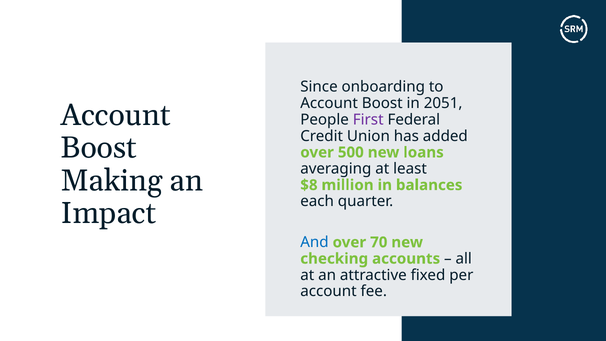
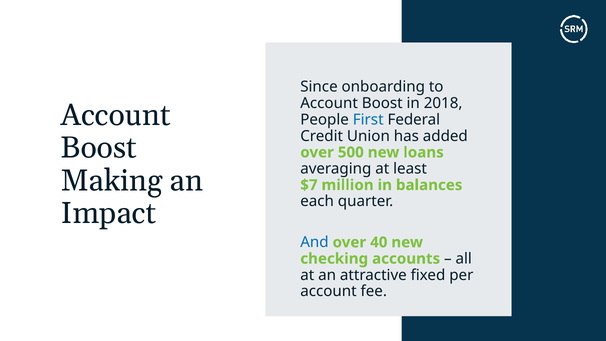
2051: 2051 -> 2018
First colour: purple -> blue
$8: $8 -> $7
70: 70 -> 40
